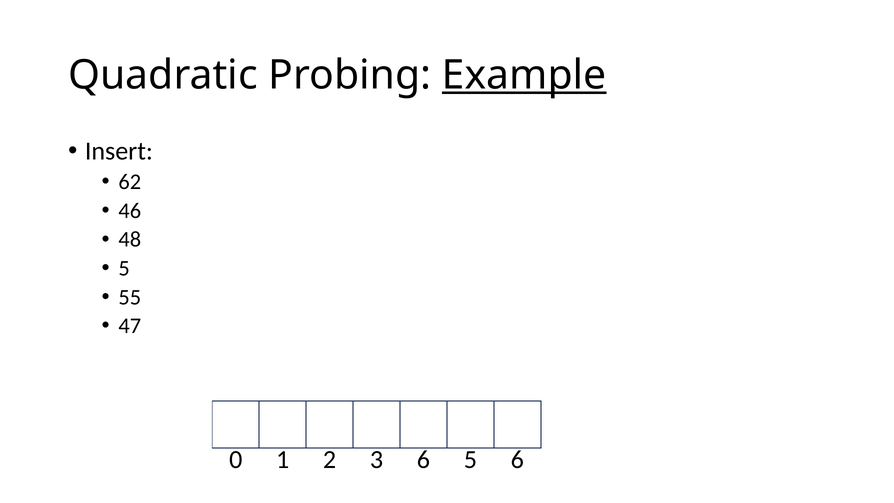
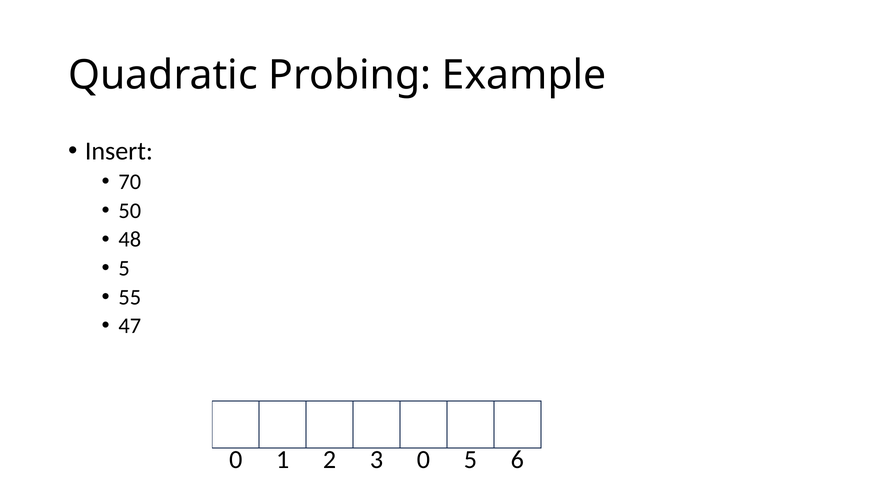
Example underline: present -> none
62: 62 -> 70
46: 46 -> 50
3 6: 6 -> 0
